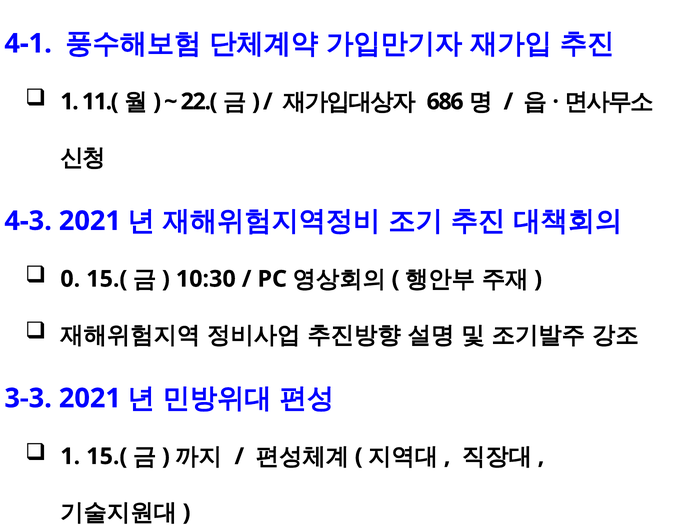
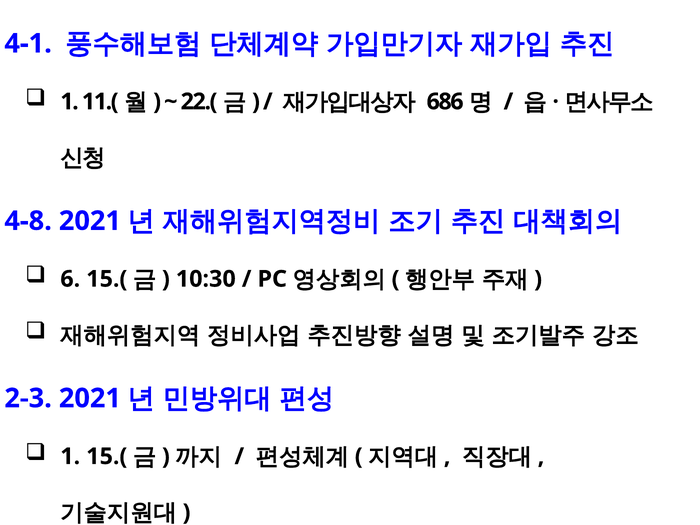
4-3: 4-3 -> 4-8
0: 0 -> 6
3-3: 3-3 -> 2-3
